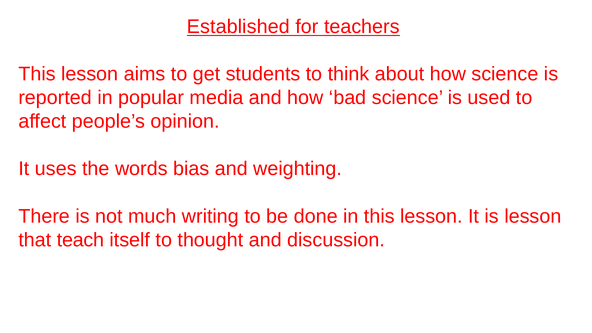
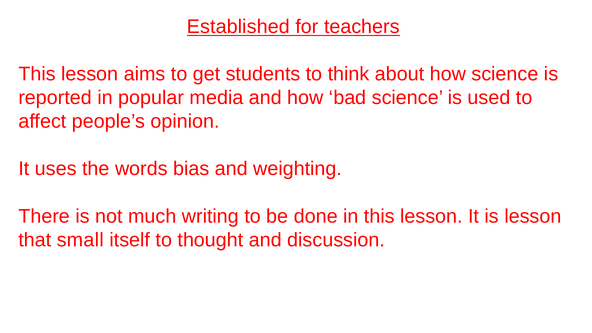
teach: teach -> small
